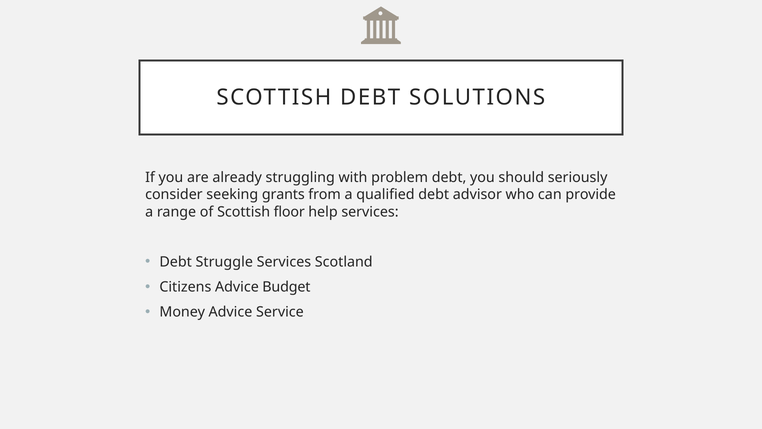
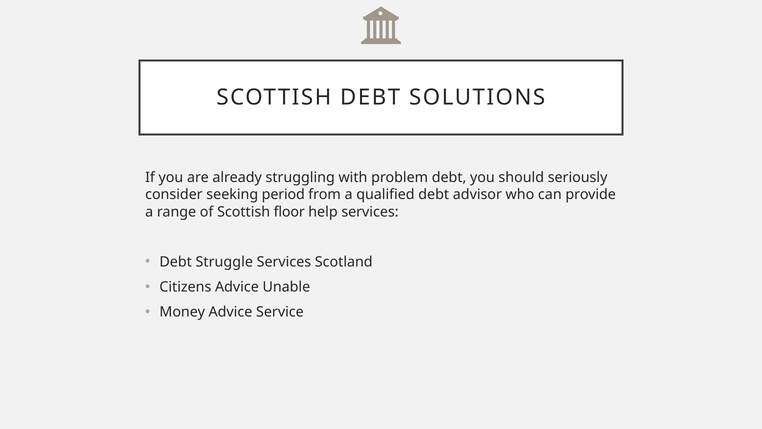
grants: grants -> period
Budget: Budget -> Unable
